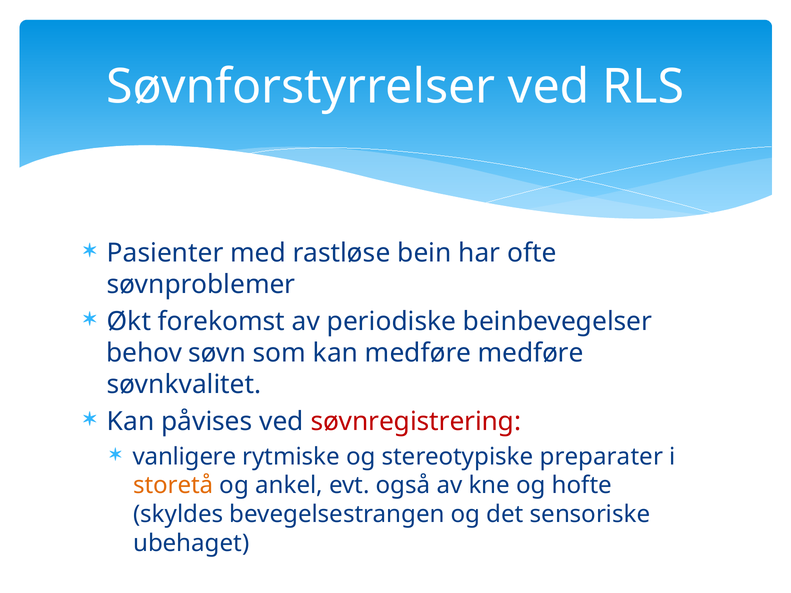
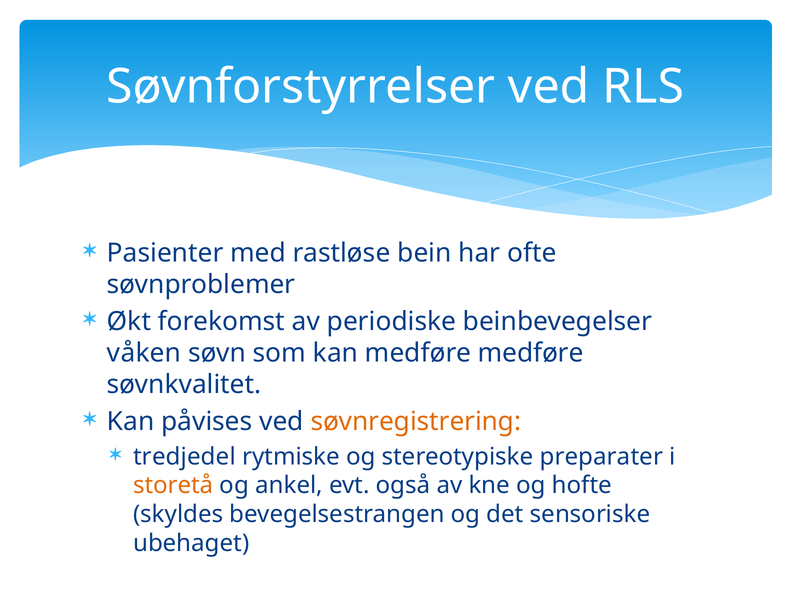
behov: behov -> våken
søvnregistrering colour: red -> orange
vanligere: vanligere -> tredjedel
